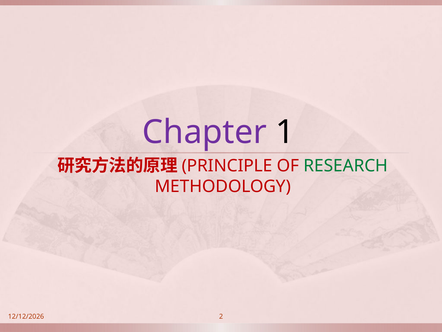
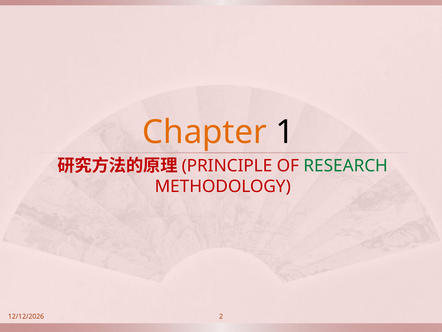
Chapter colour: purple -> orange
